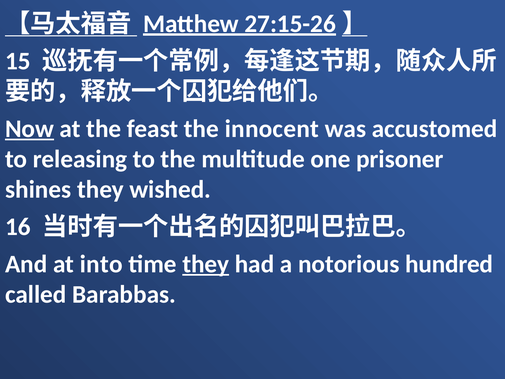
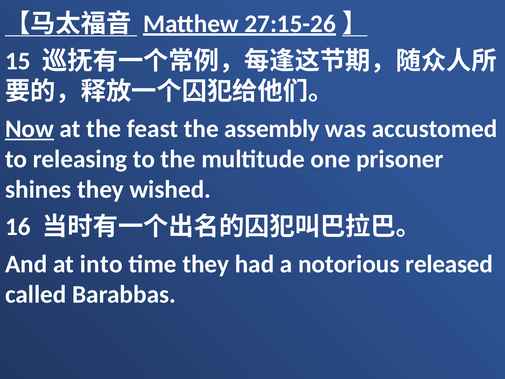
innocent: innocent -> assembly
they at (206, 264) underline: present -> none
hundred: hundred -> released
